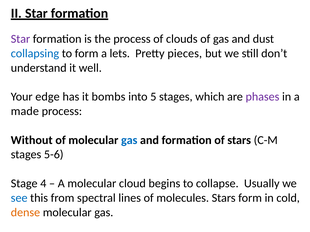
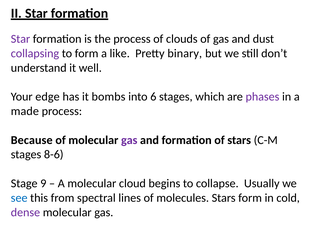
collapsing colour: blue -> purple
lets: lets -> like
pieces: pieces -> binary
5: 5 -> 6
Without: Without -> Because
gas at (129, 140) colour: blue -> purple
5-6: 5-6 -> 8-6
4: 4 -> 9
dense colour: orange -> purple
